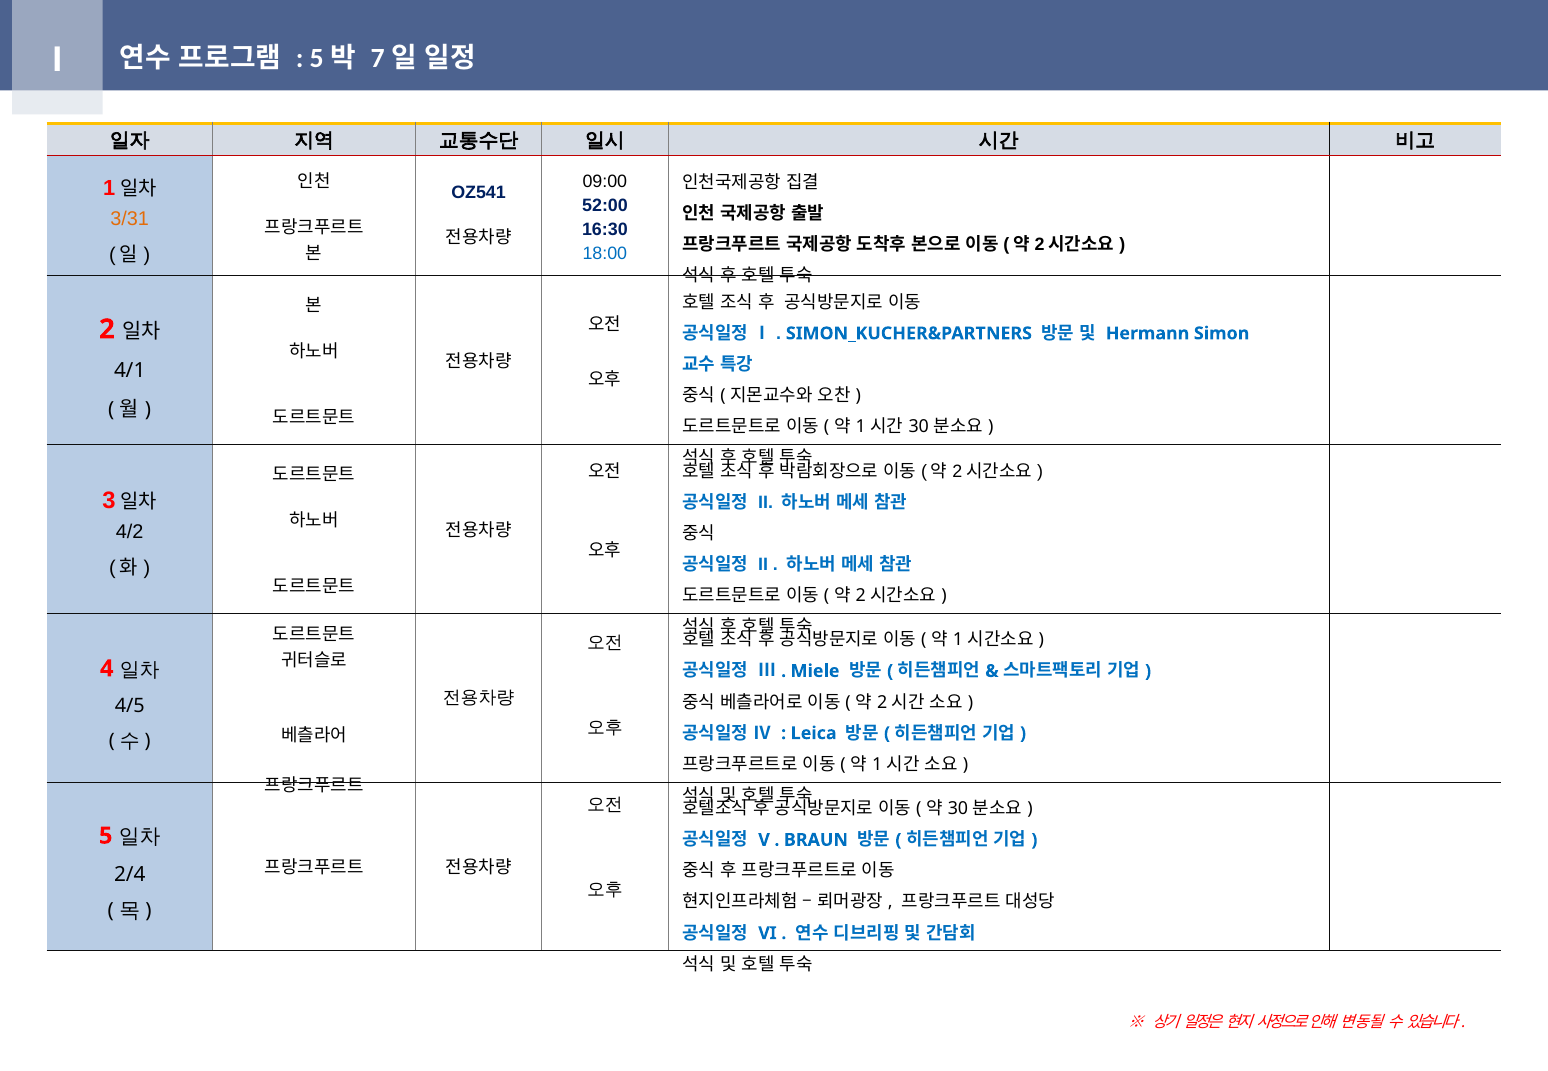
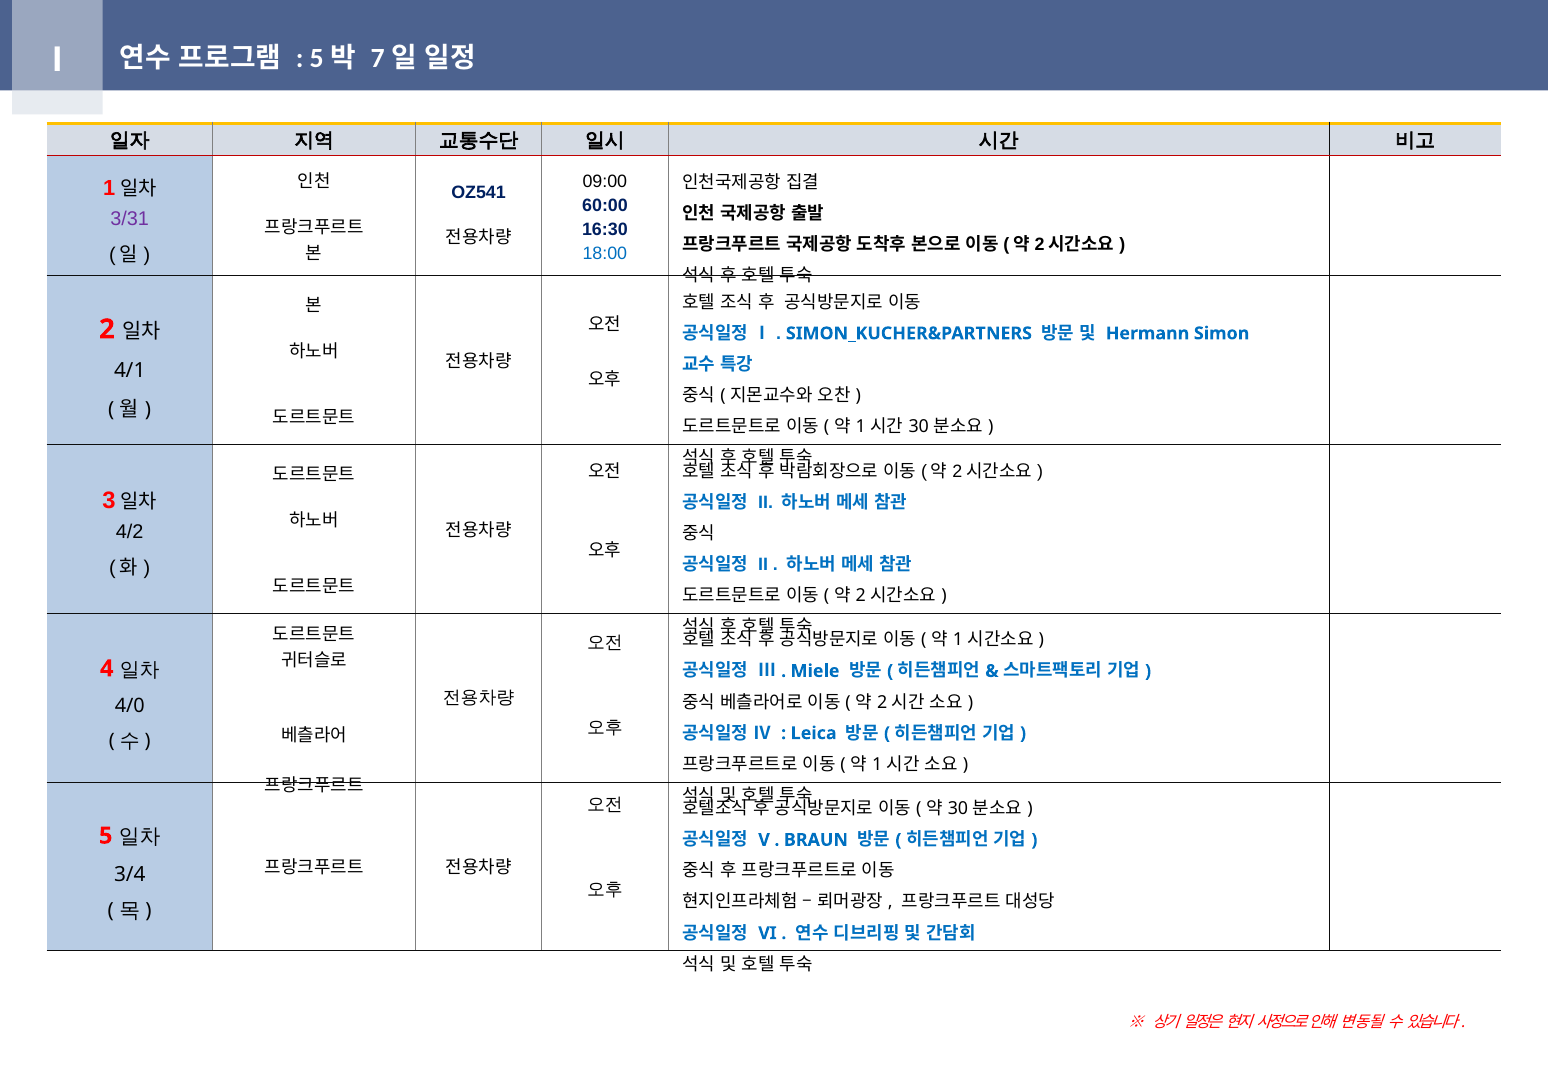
52:00: 52:00 -> 60:00
3/31 colour: orange -> purple
4/5: 4/5 -> 4/0
2/4: 2/4 -> 3/4
